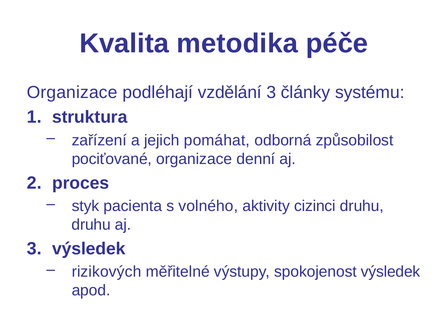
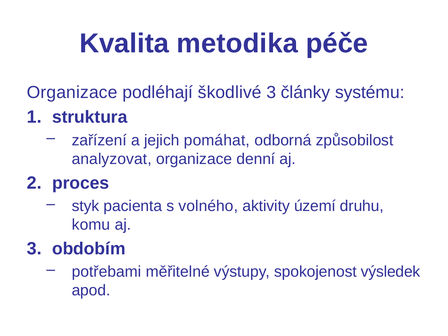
vzdělání: vzdělání -> škodlivé
pociťované: pociťované -> analyzovat
cizinci: cizinci -> území
druhu at (91, 225): druhu -> komu
3 výsledek: výsledek -> obdobím
rizikových: rizikových -> potřebami
